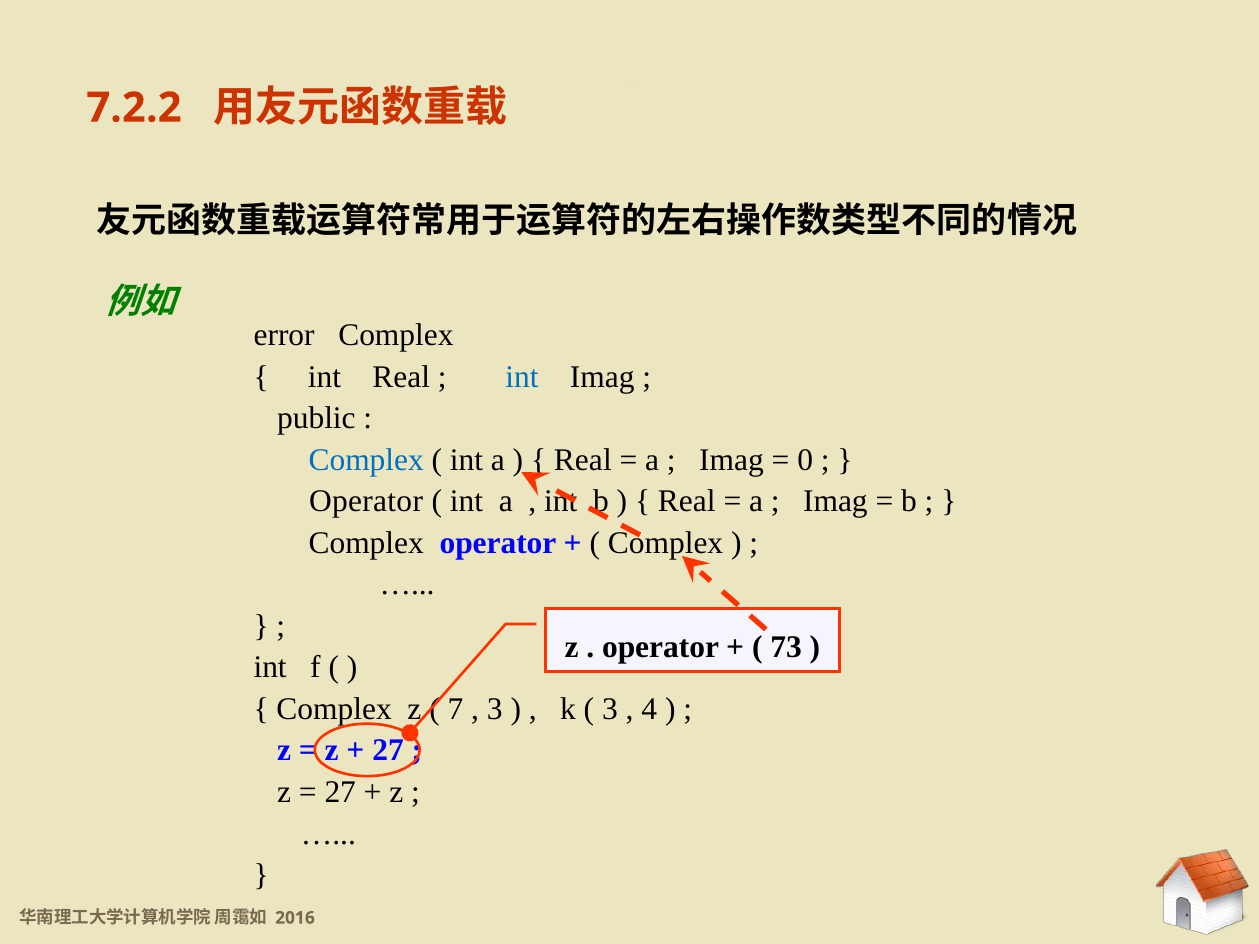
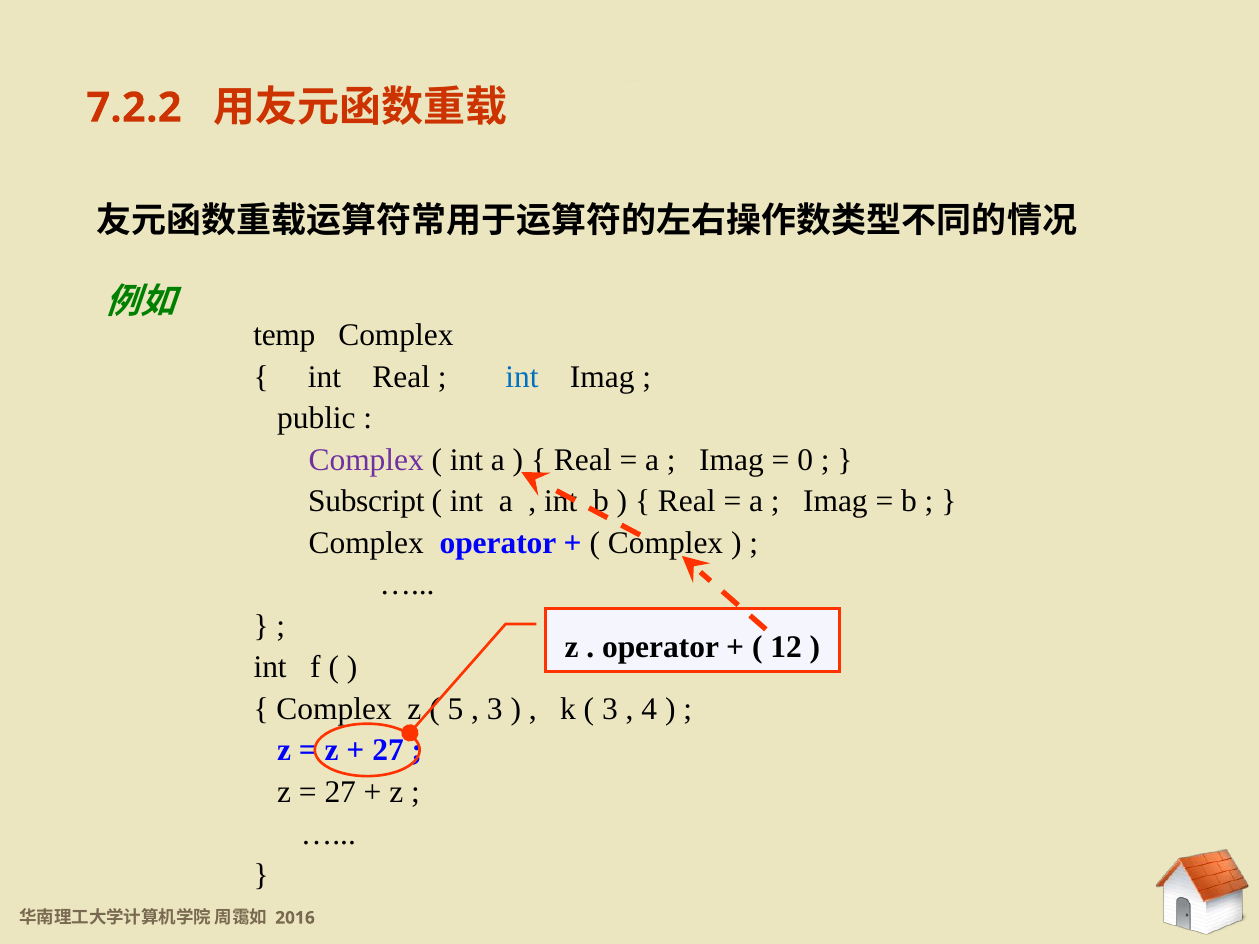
error: error -> temp
Complex at (366, 460) colour: blue -> purple
Operator at (366, 502): Operator -> Subscript
73: 73 -> 12
7: 7 -> 5
